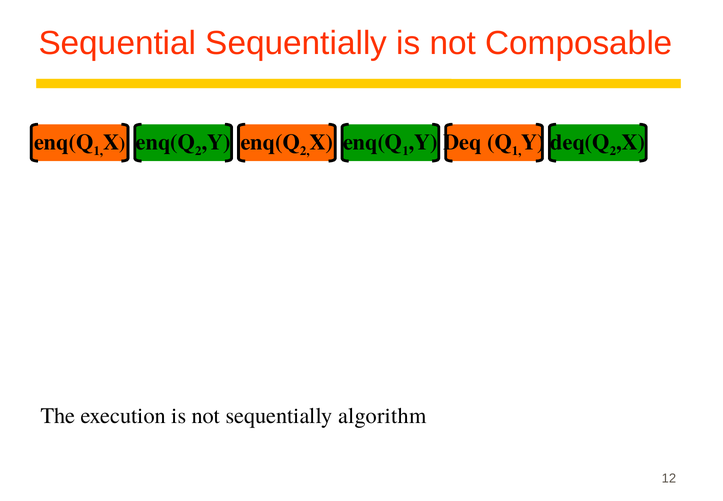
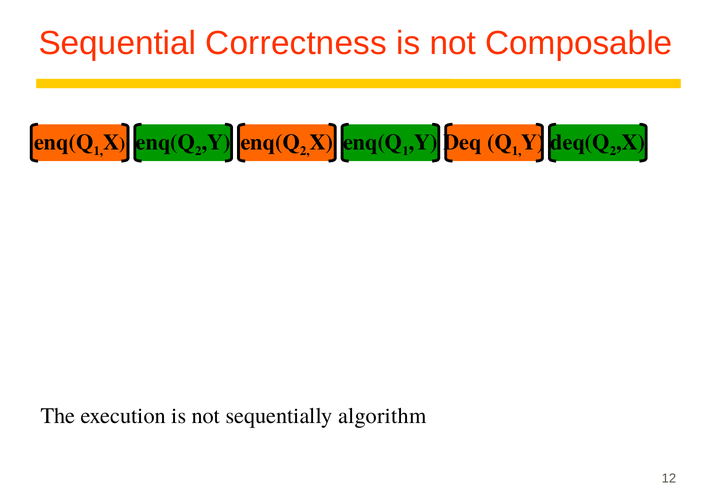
Sequential Sequentially: Sequentially -> Correctness
